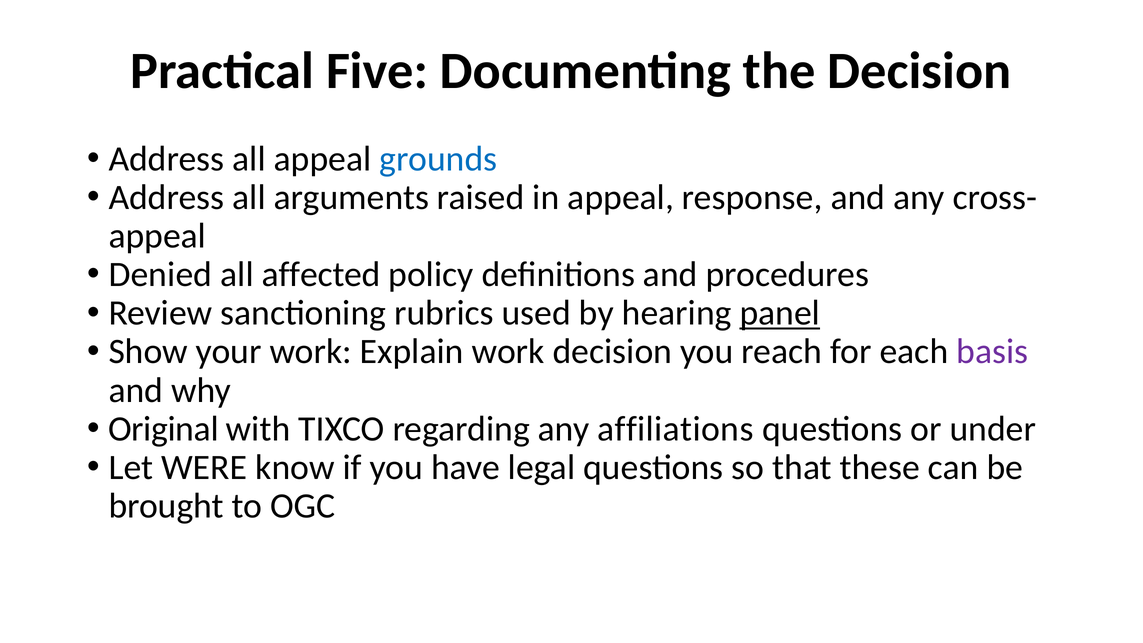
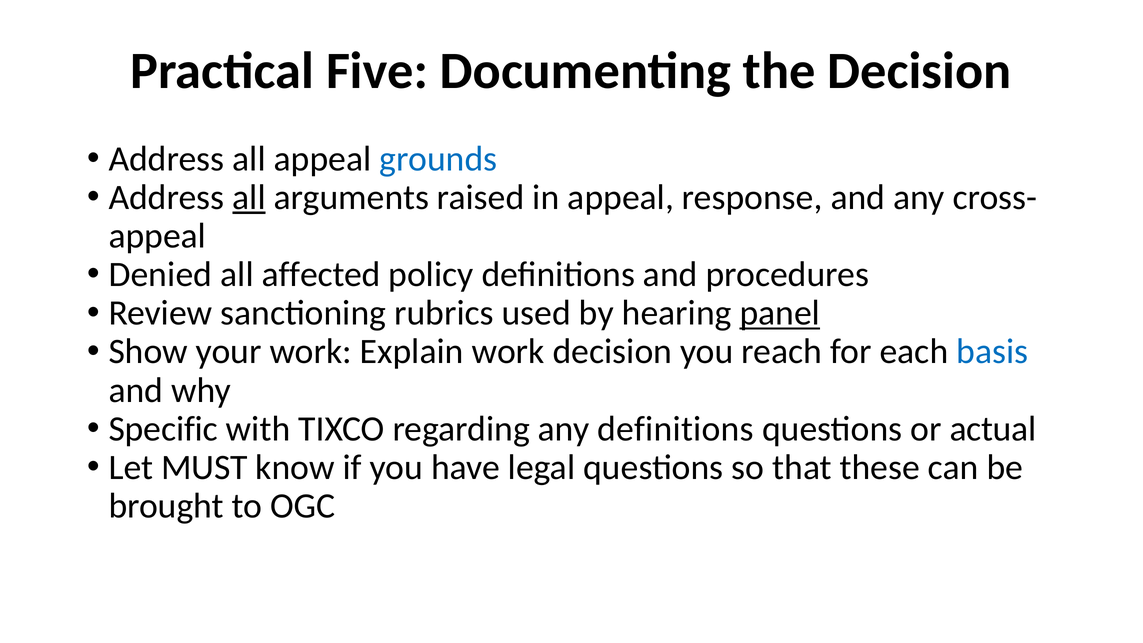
all at (249, 197) underline: none -> present
basis colour: purple -> blue
Original: Original -> Specific
any affiliations: affiliations -> definitions
under: under -> actual
WERE: WERE -> MUST
